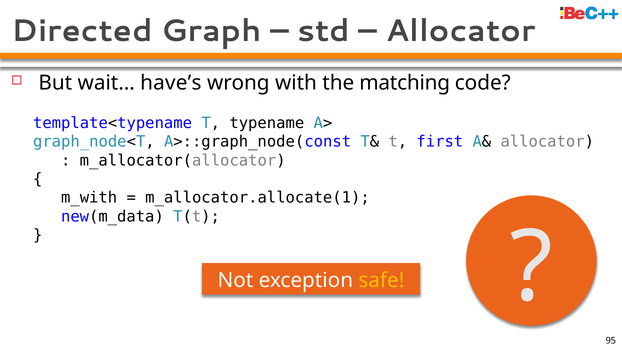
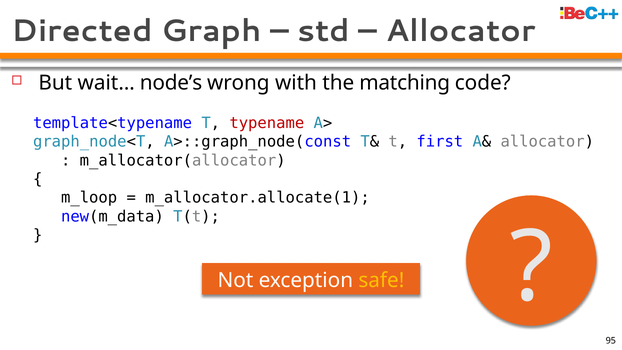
have’s: have’s -> node’s
typename colour: black -> red
m_with: m_with -> m_loop
